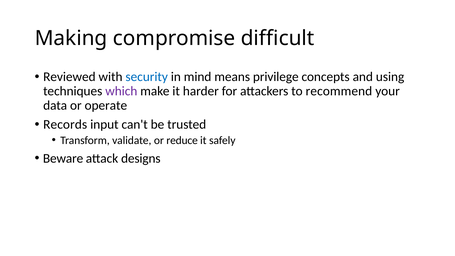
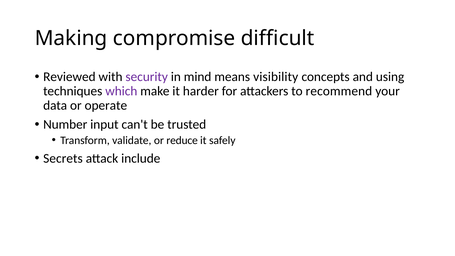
security colour: blue -> purple
privilege: privilege -> visibility
Records: Records -> Number
Beware: Beware -> Secrets
designs: designs -> include
